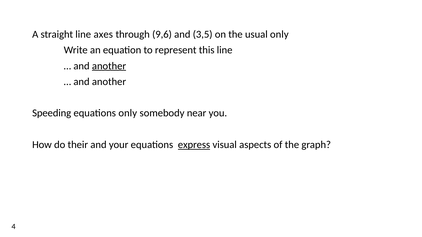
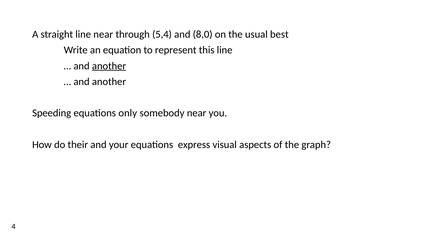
line axes: axes -> near
9,6: 9,6 -> 5,4
3,5: 3,5 -> 8,0
usual only: only -> best
express underline: present -> none
